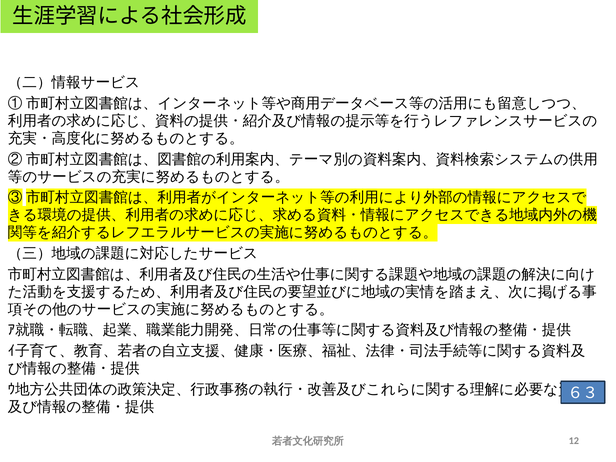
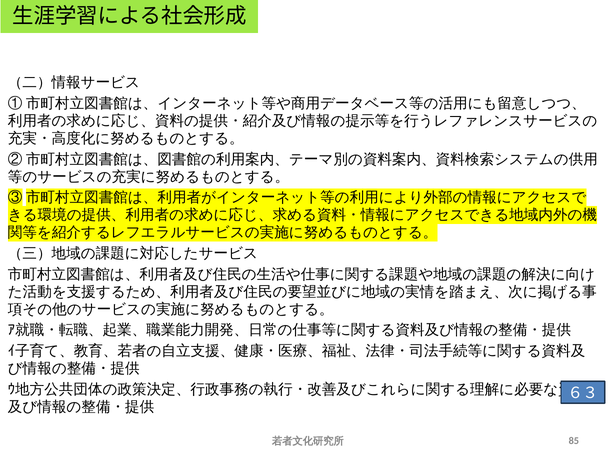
12: 12 -> 85
